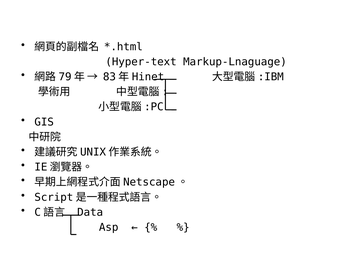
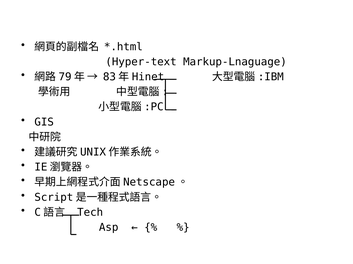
Data: Data -> Tech
